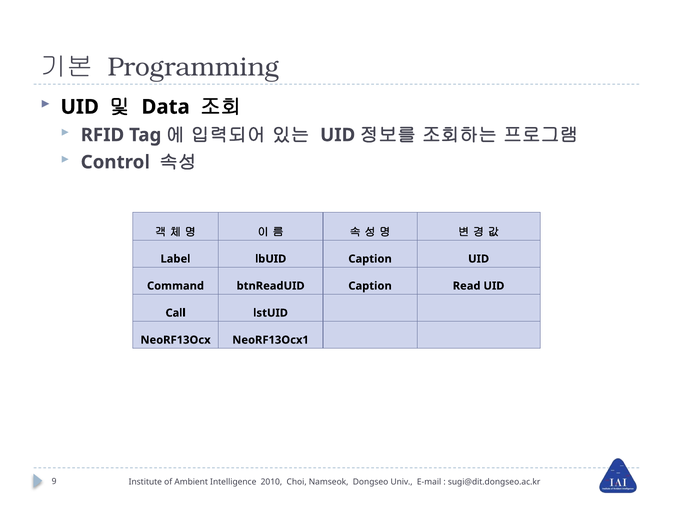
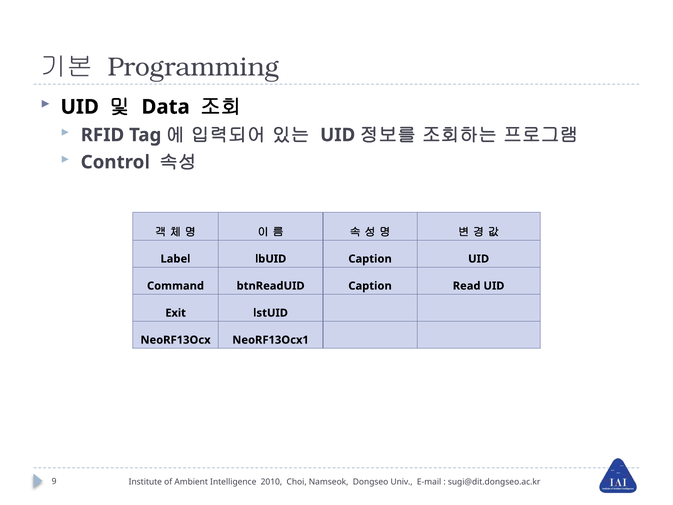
Call: Call -> Exit
